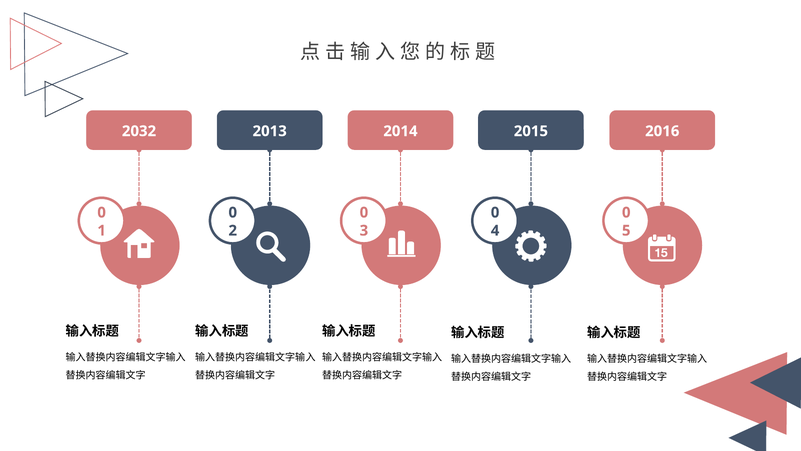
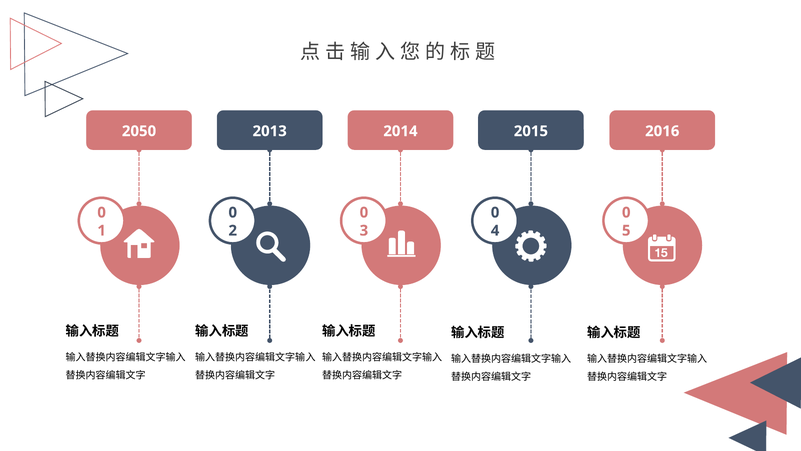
2032: 2032 -> 2050
